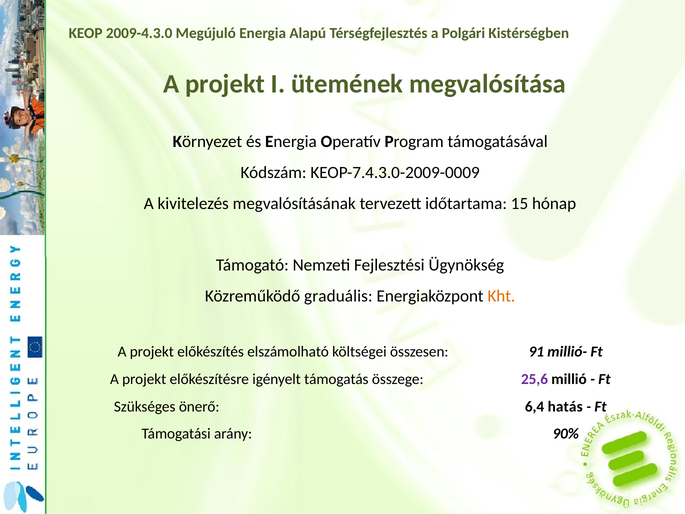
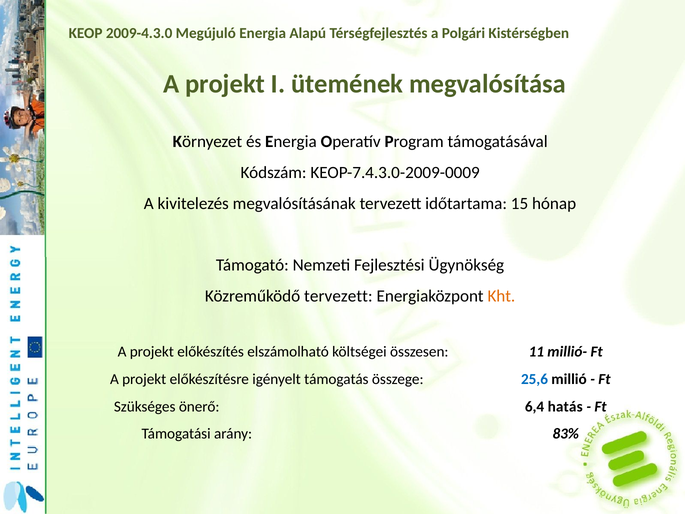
Közreműködő graduális: graduális -> tervezett
91: 91 -> 11
25,6 colour: purple -> blue
90%: 90% -> 83%
